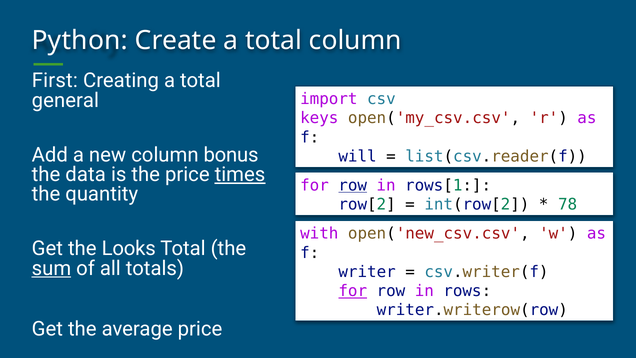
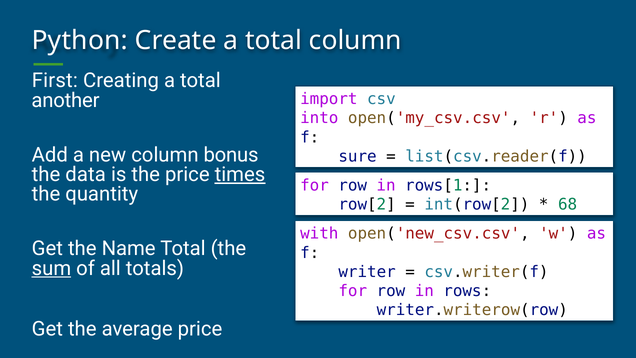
general: general -> another
keys: keys -> into
will: will -> sure
row at (353, 185) underline: present -> none
78: 78 -> 68
Looks: Looks -> Name
for at (353, 291) underline: present -> none
